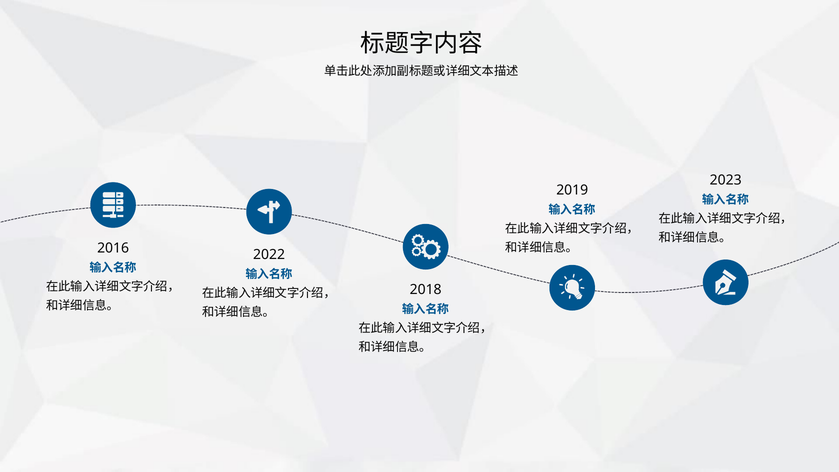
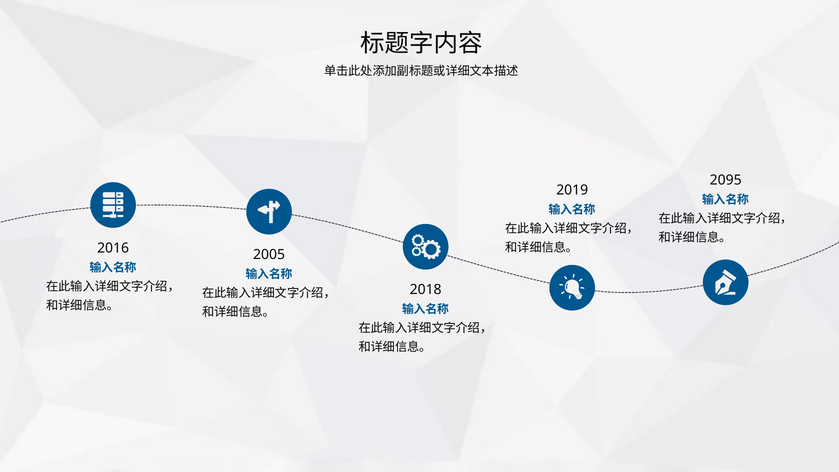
2023: 2023 -> 2095
2022: 2022 -> 2005
